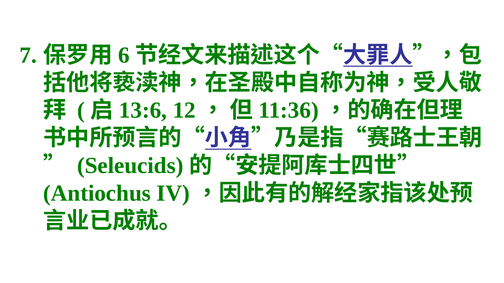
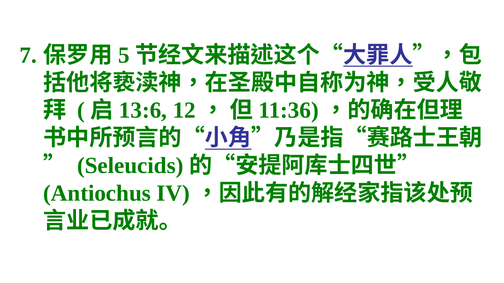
6: 6 -> 5
